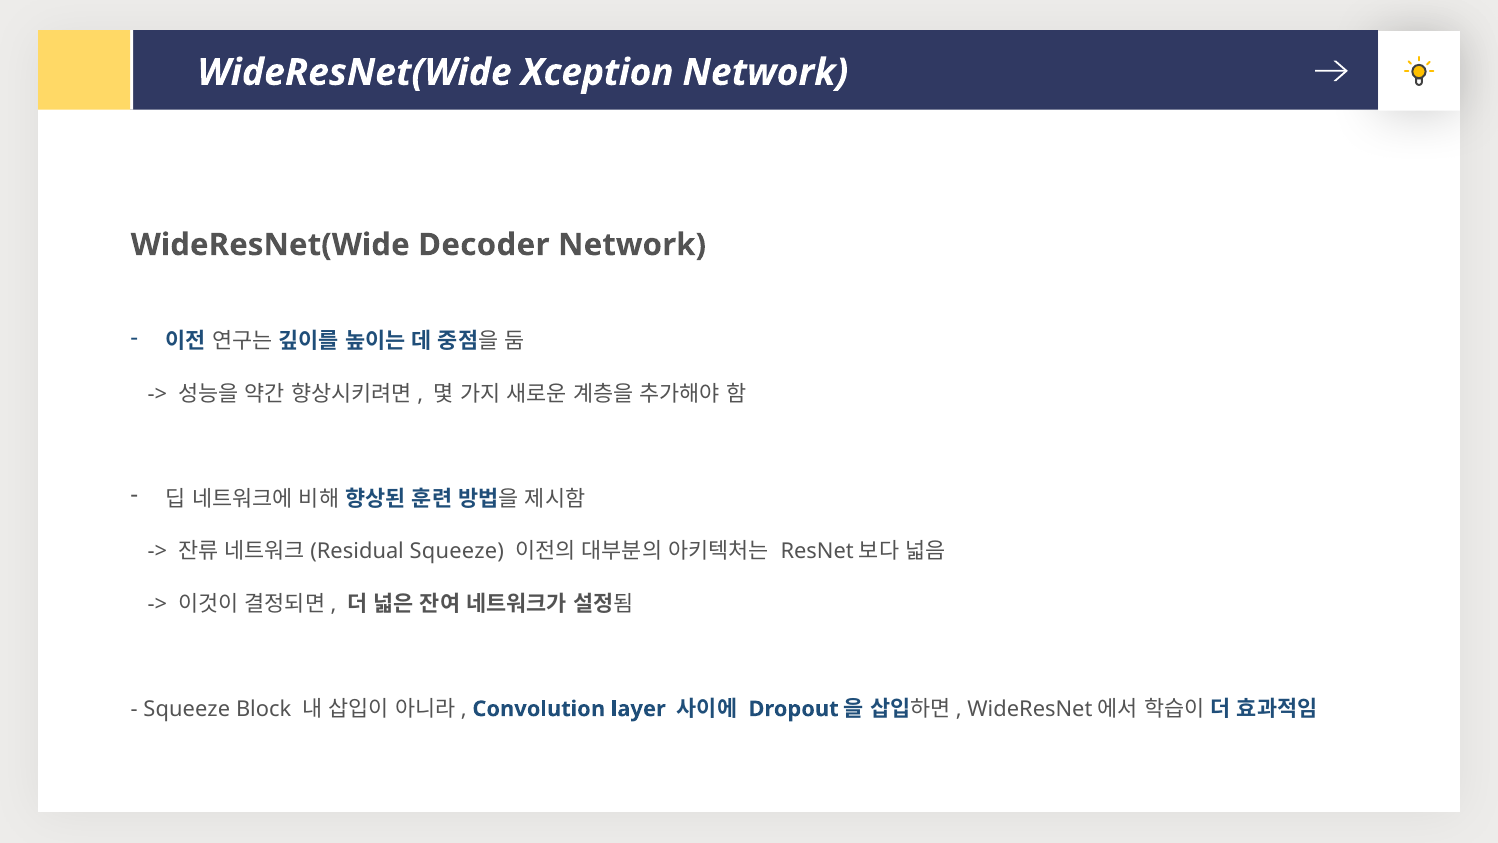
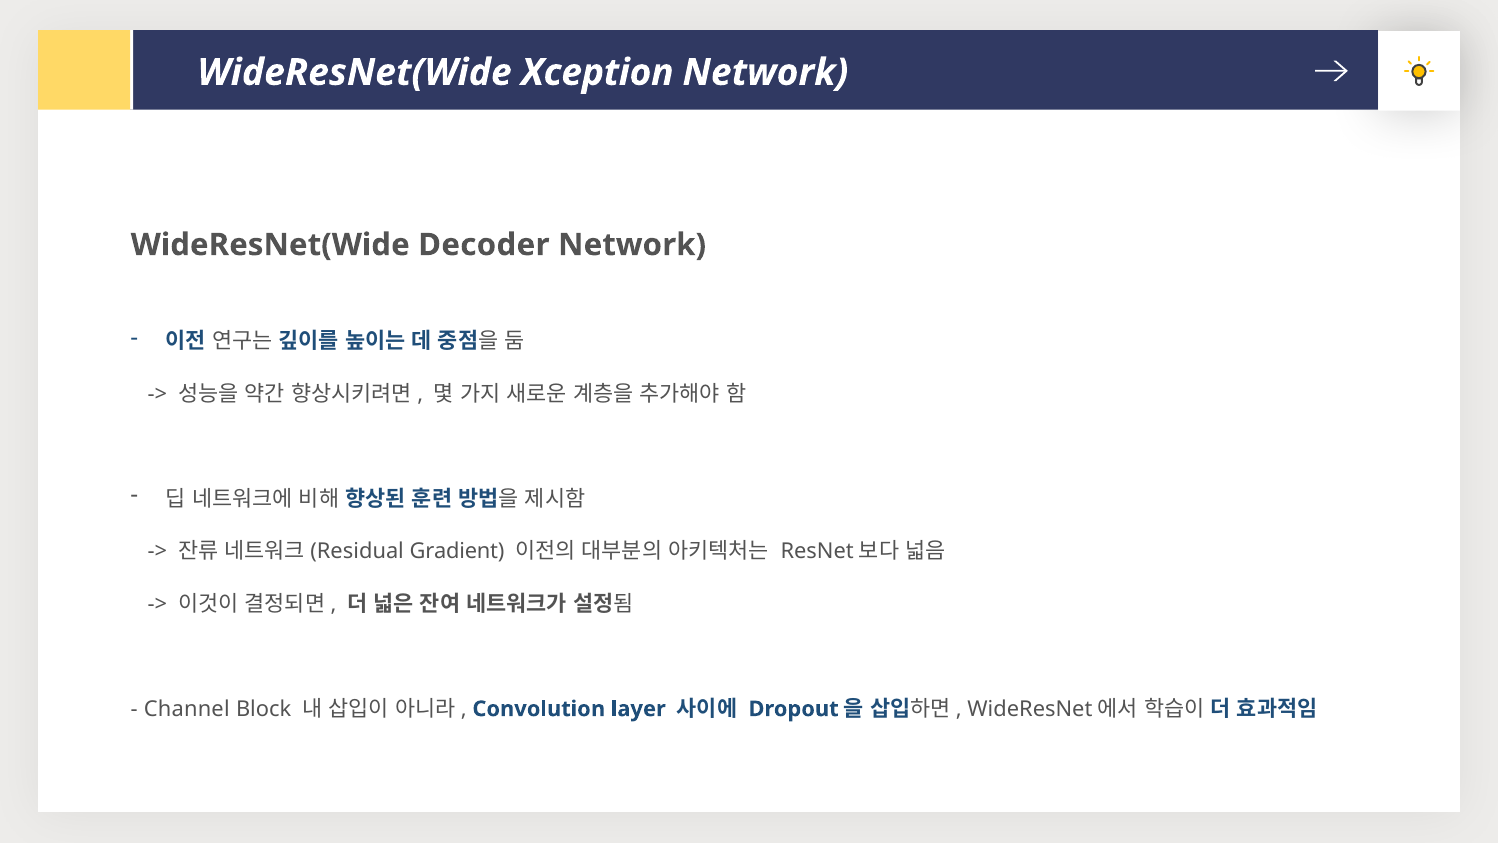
Squeeze at (457, 551): Squeeze -> Gradient
Squeeze at (187, 709): Squeeze -> Channel
